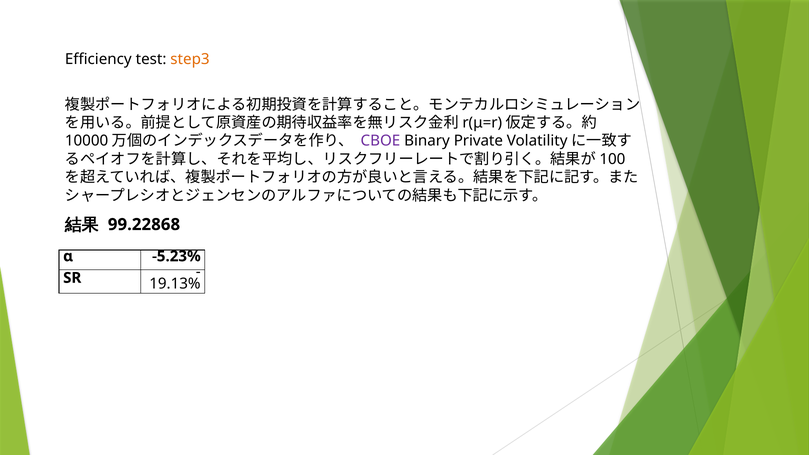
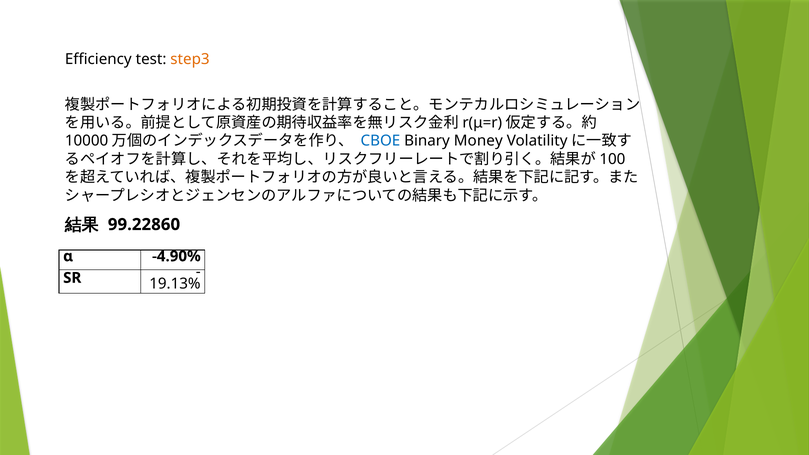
CBOE colour: purple -> blue
Private: Private -> Money
99.22868: 99.22868 -> 99.22860
-5.23%: -5.23% -> -4.90%
